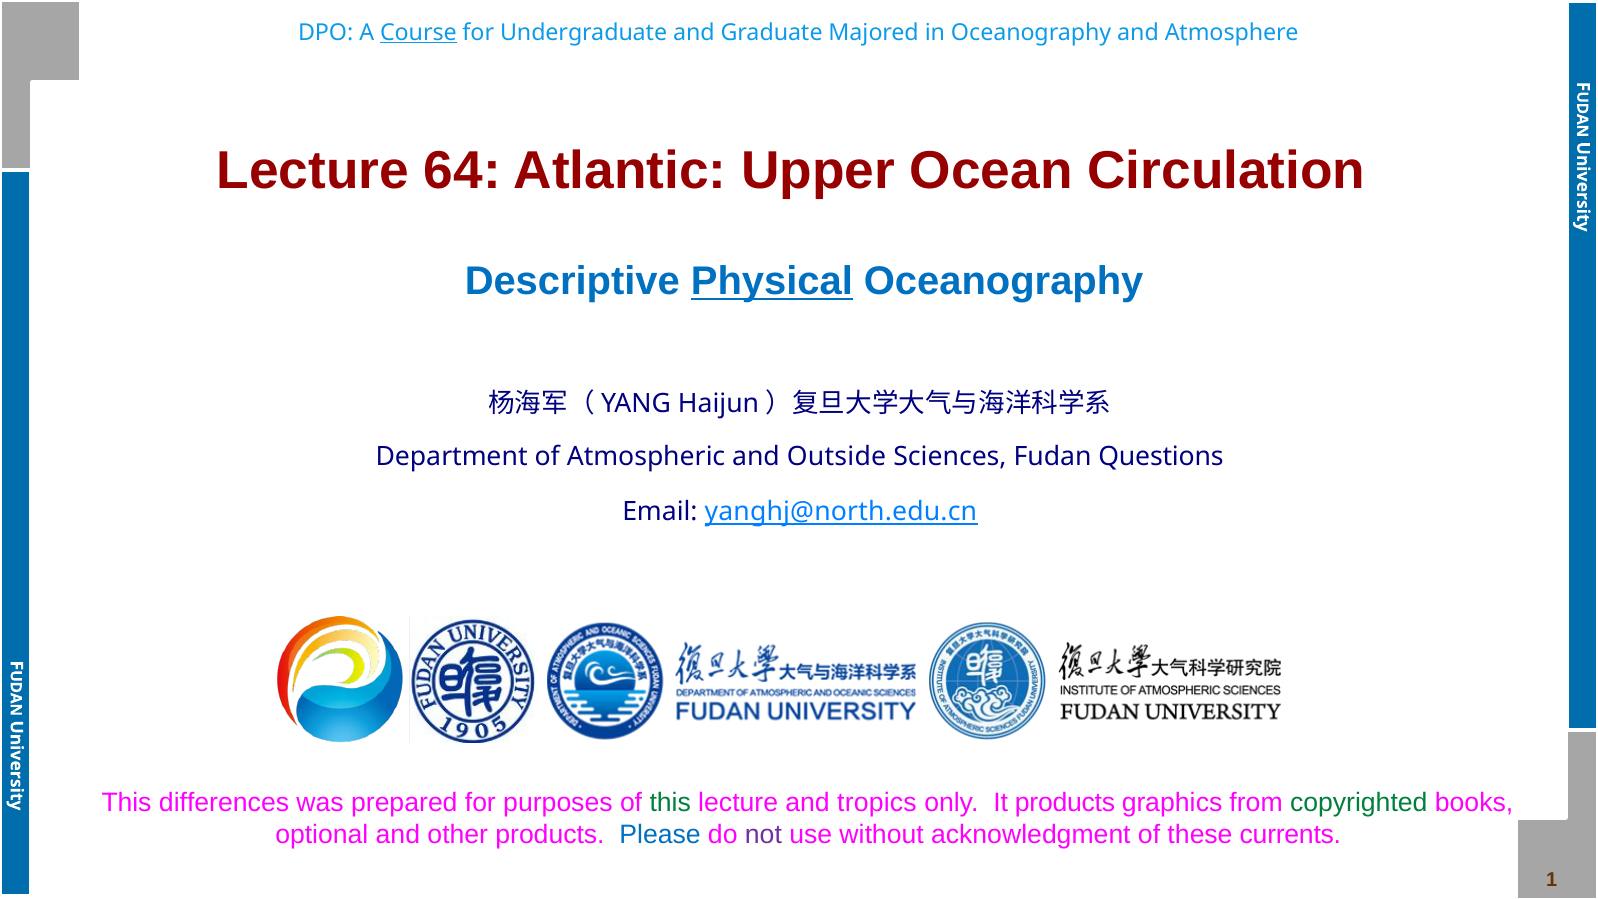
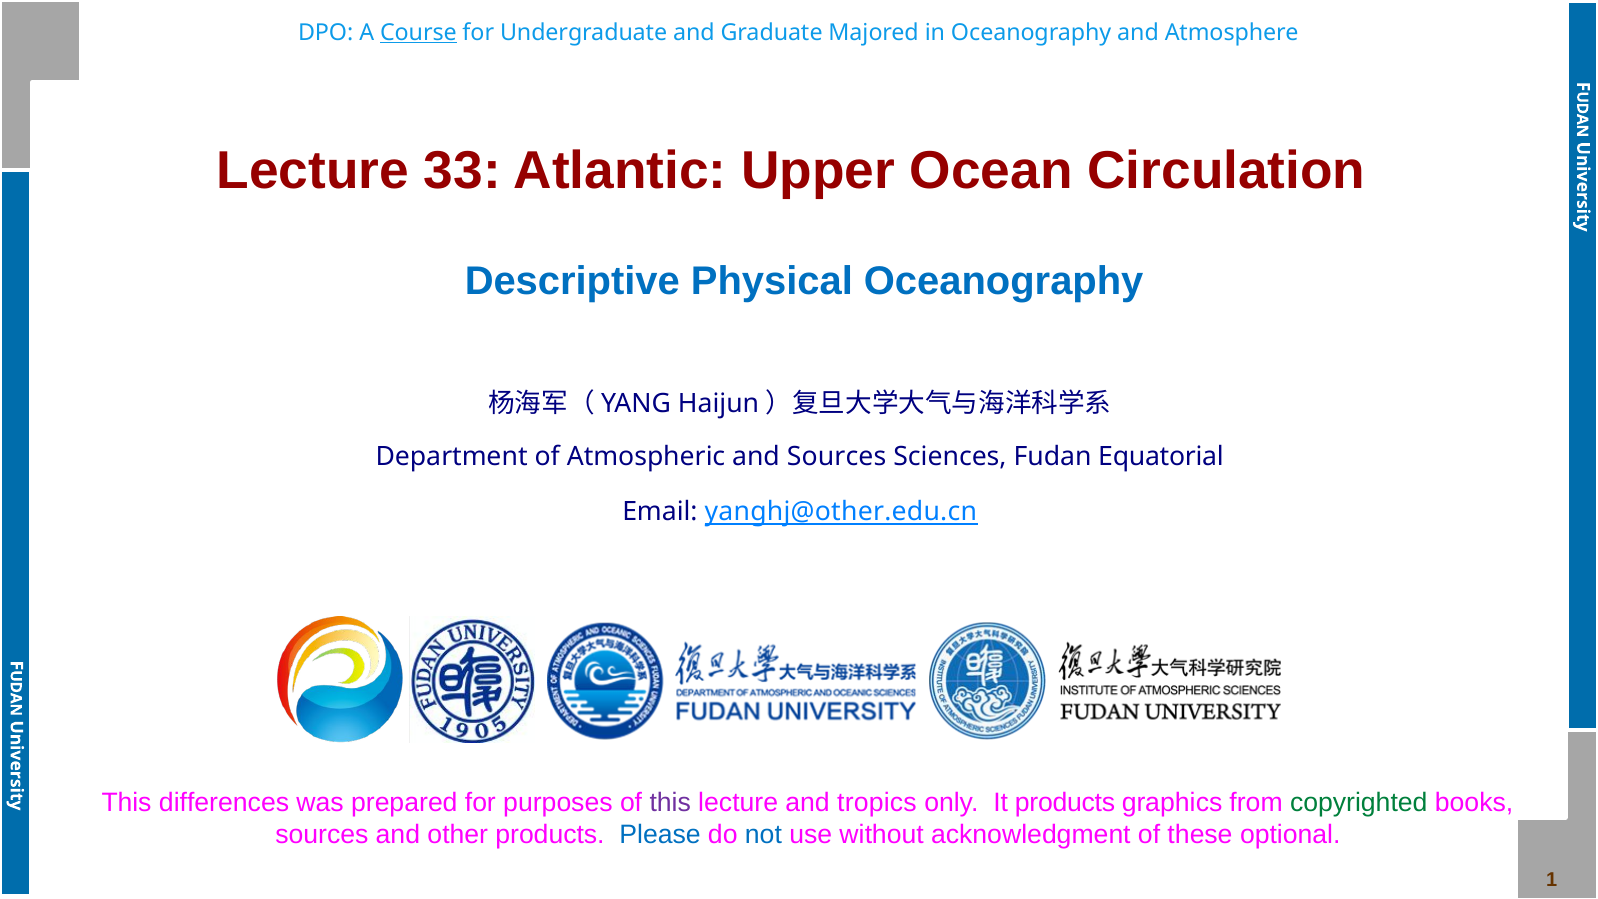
64: 64 -> 33
Physical underline: present -> none
and Outside: Outside -> Sources
Questions: Questions -> Equatorial
yanghj@north.edu.cn: yanghj@north.edu.cn -> yanghj@other.edu.cn
this at (670, 802) colour: green -> purple
optional at (322, 834): optional -> sources
not colour: purple -> blue
currents: currents -> optional
